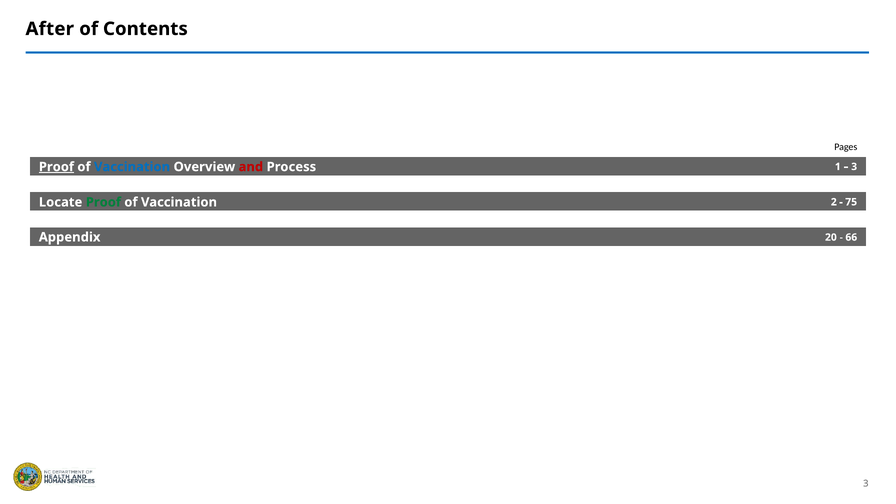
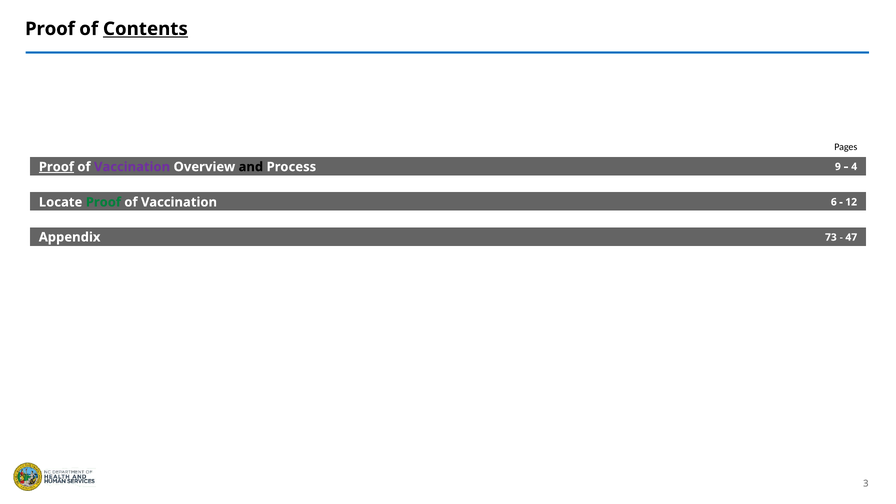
After at (50, 29): After -> Proof
Contents underline: none -> present
Vaccination at (132, 167) colour: blue -> purple
and colour: red -> black
1: 1 -> 9
3: 3 -> 4
2: 2 -> 6
75: 75 -> 12
20: 20 -> 73
66: 66 -> 47
